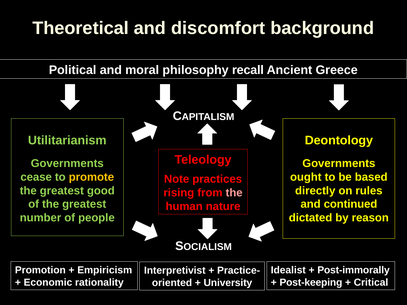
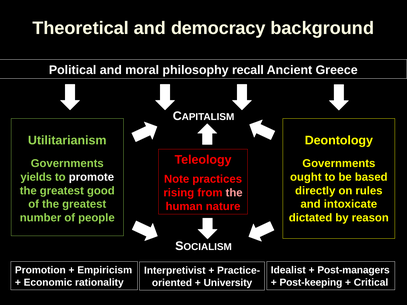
discomfort: discomfort -> democracy
cease: cease -> yields
promote colour: yellow -> white
continued: continued -> intoxicate
Post-immorally: Post-immorally -> Post-managers
